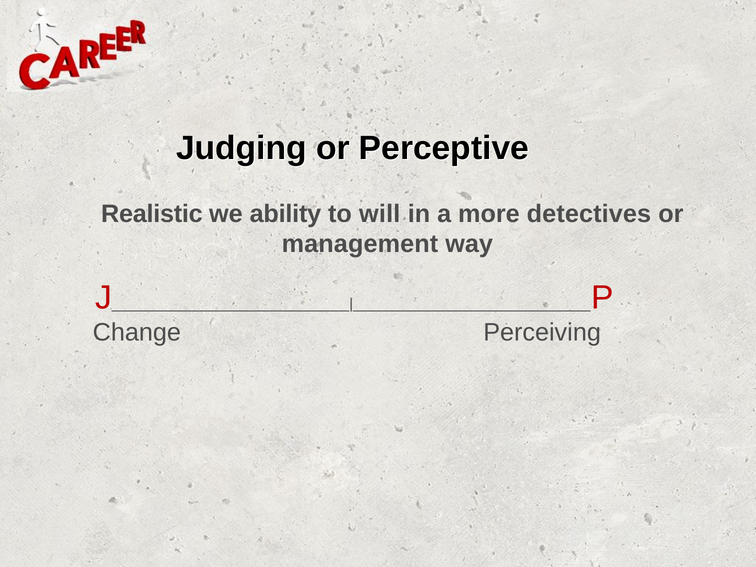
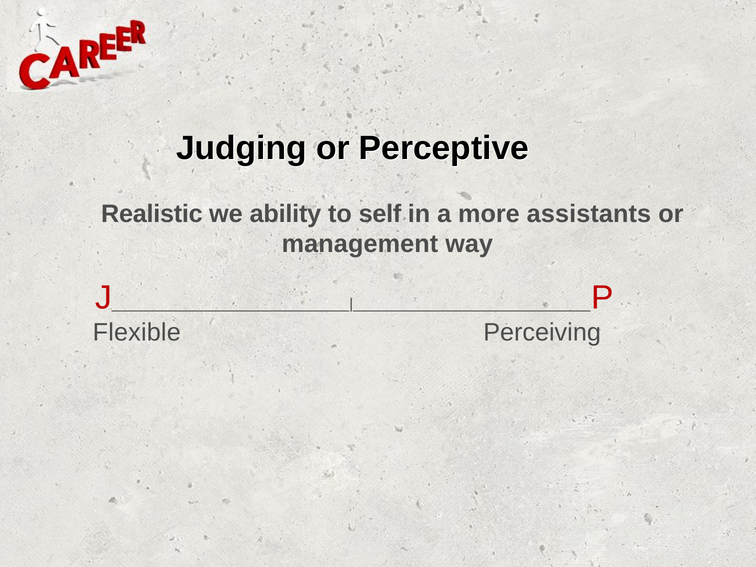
will: will -> self
detectives: detectives -> assistants
Change: Change -> Flexible
